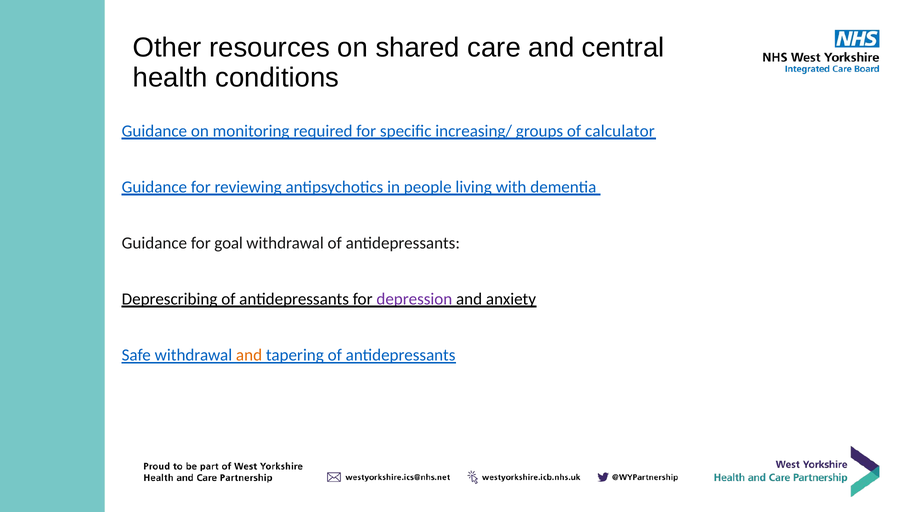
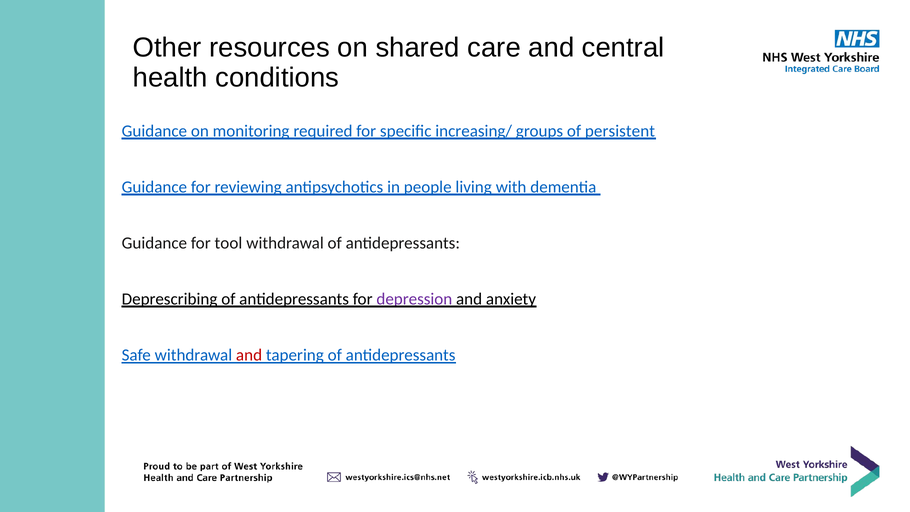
calculator: calculator -> persistent
goal: goal -> tool
and at (249, 355) colour: orange -> red
